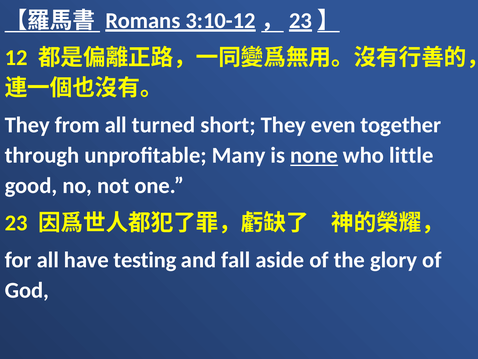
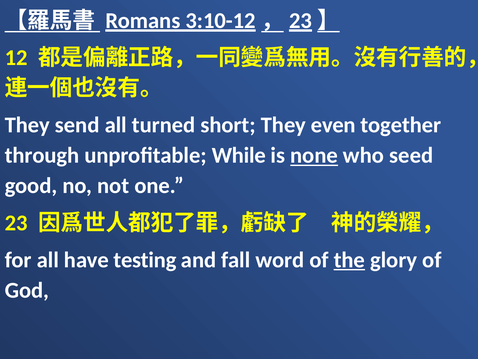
from: from -> send
Many: Many -> While
little: little -> seed
aside: aside -> word
the underline: none -> present
